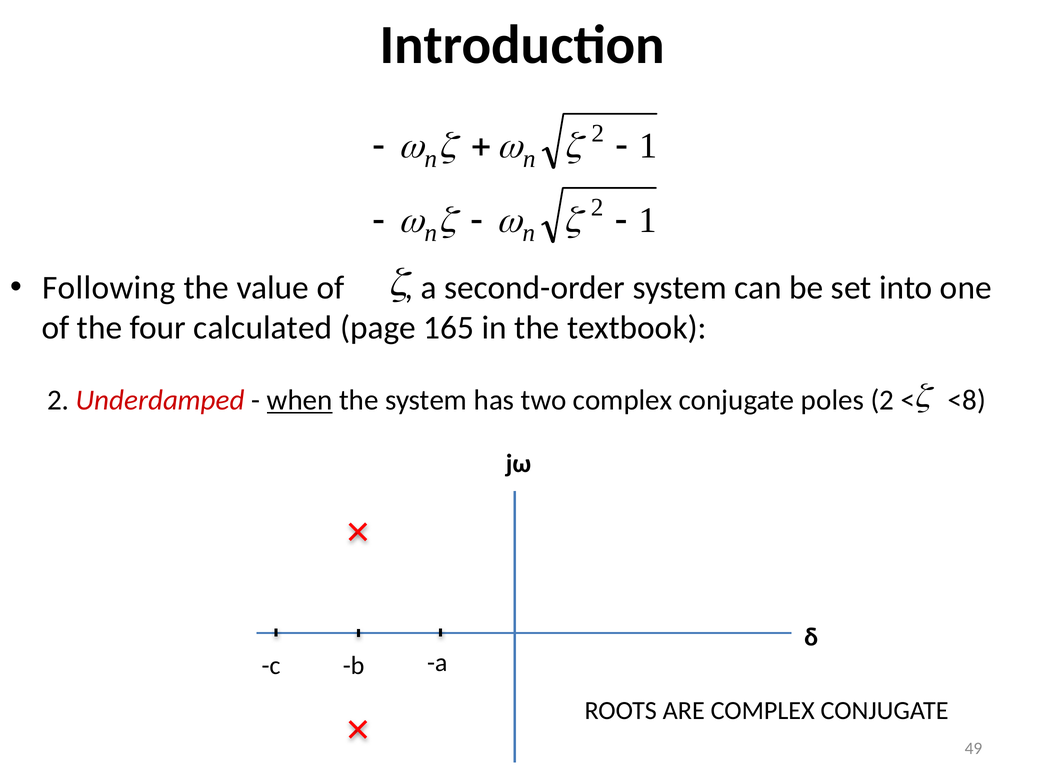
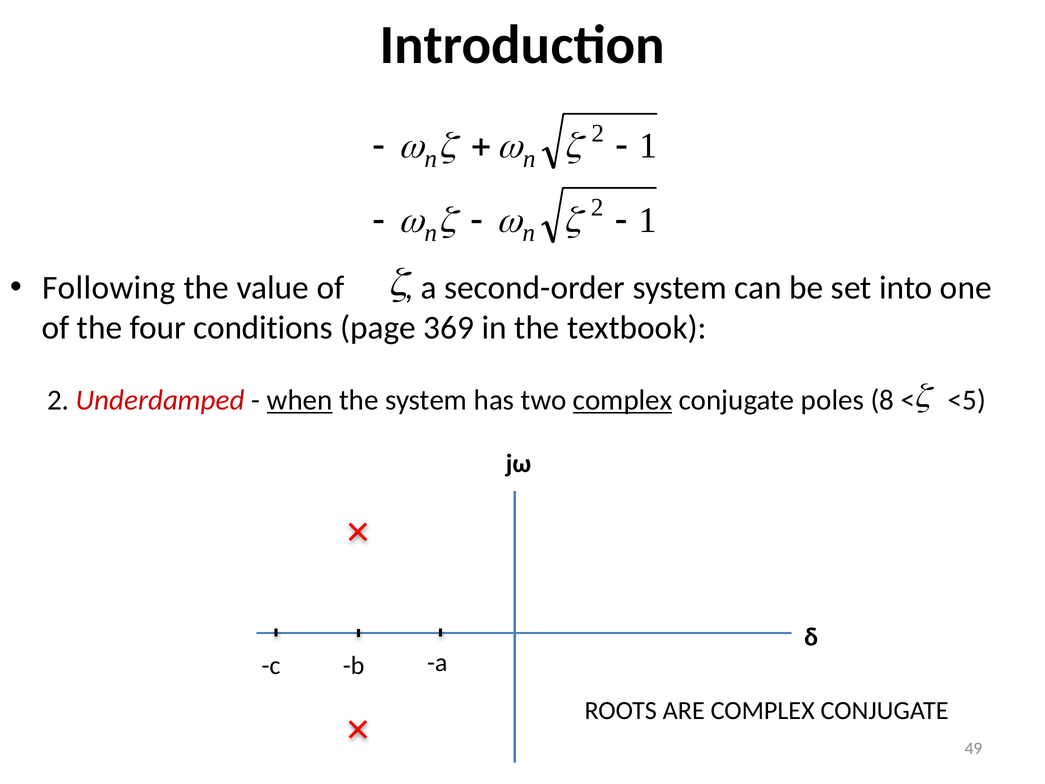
calculated: calculated -> conditions
165: 165 -> 369
complex at (623, 400) underline: none -> present
poles 2: 2 -> 8
<8: <8 -> <5
